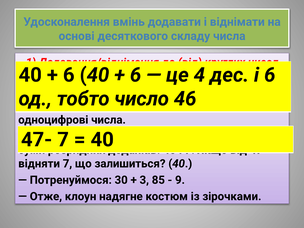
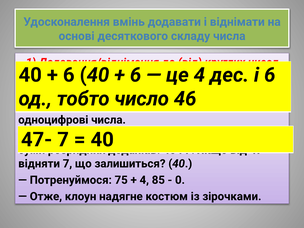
30: 30 -> 75
3 at (144, 180): 3 -> 4
9: 9 -> 0
